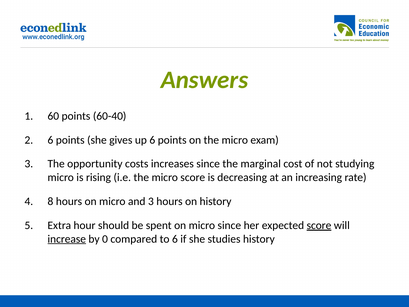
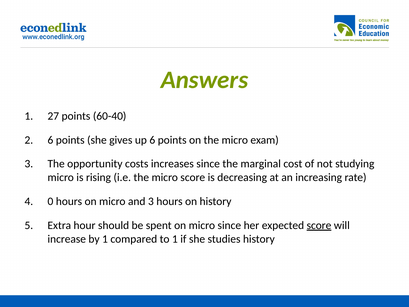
60: 60 -> 27
8: 8 -> 0
increase underline: present -> none
by 0: 0 -> 1
to 6: 6 -> 1
